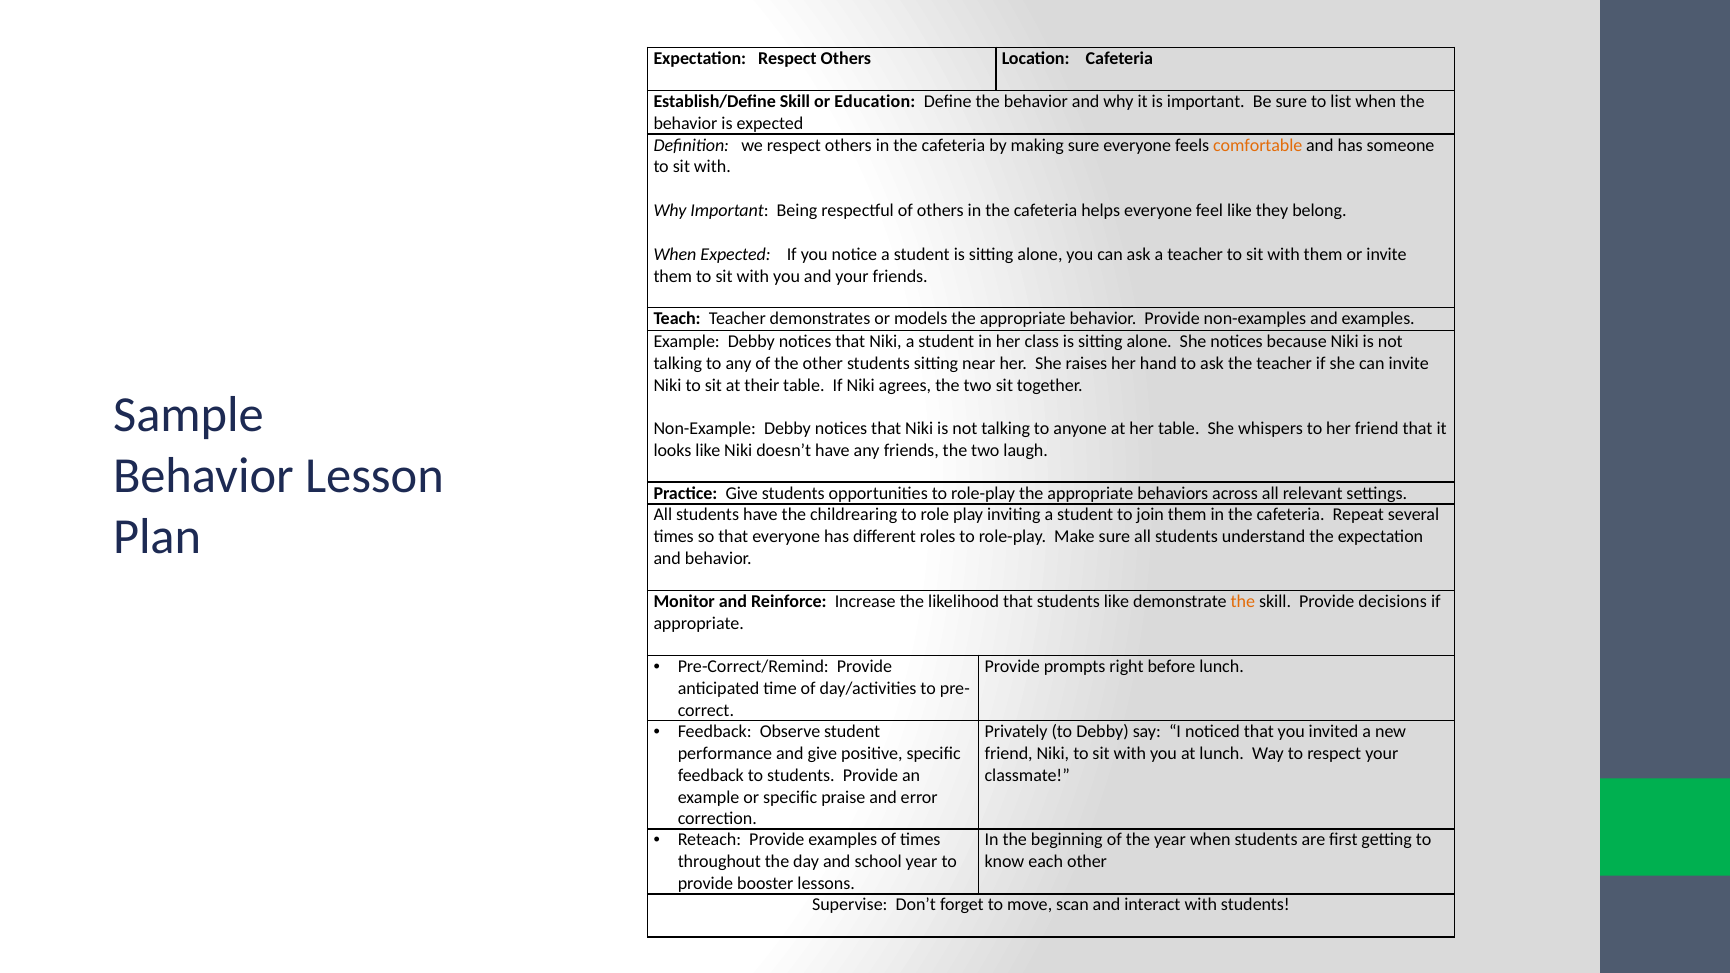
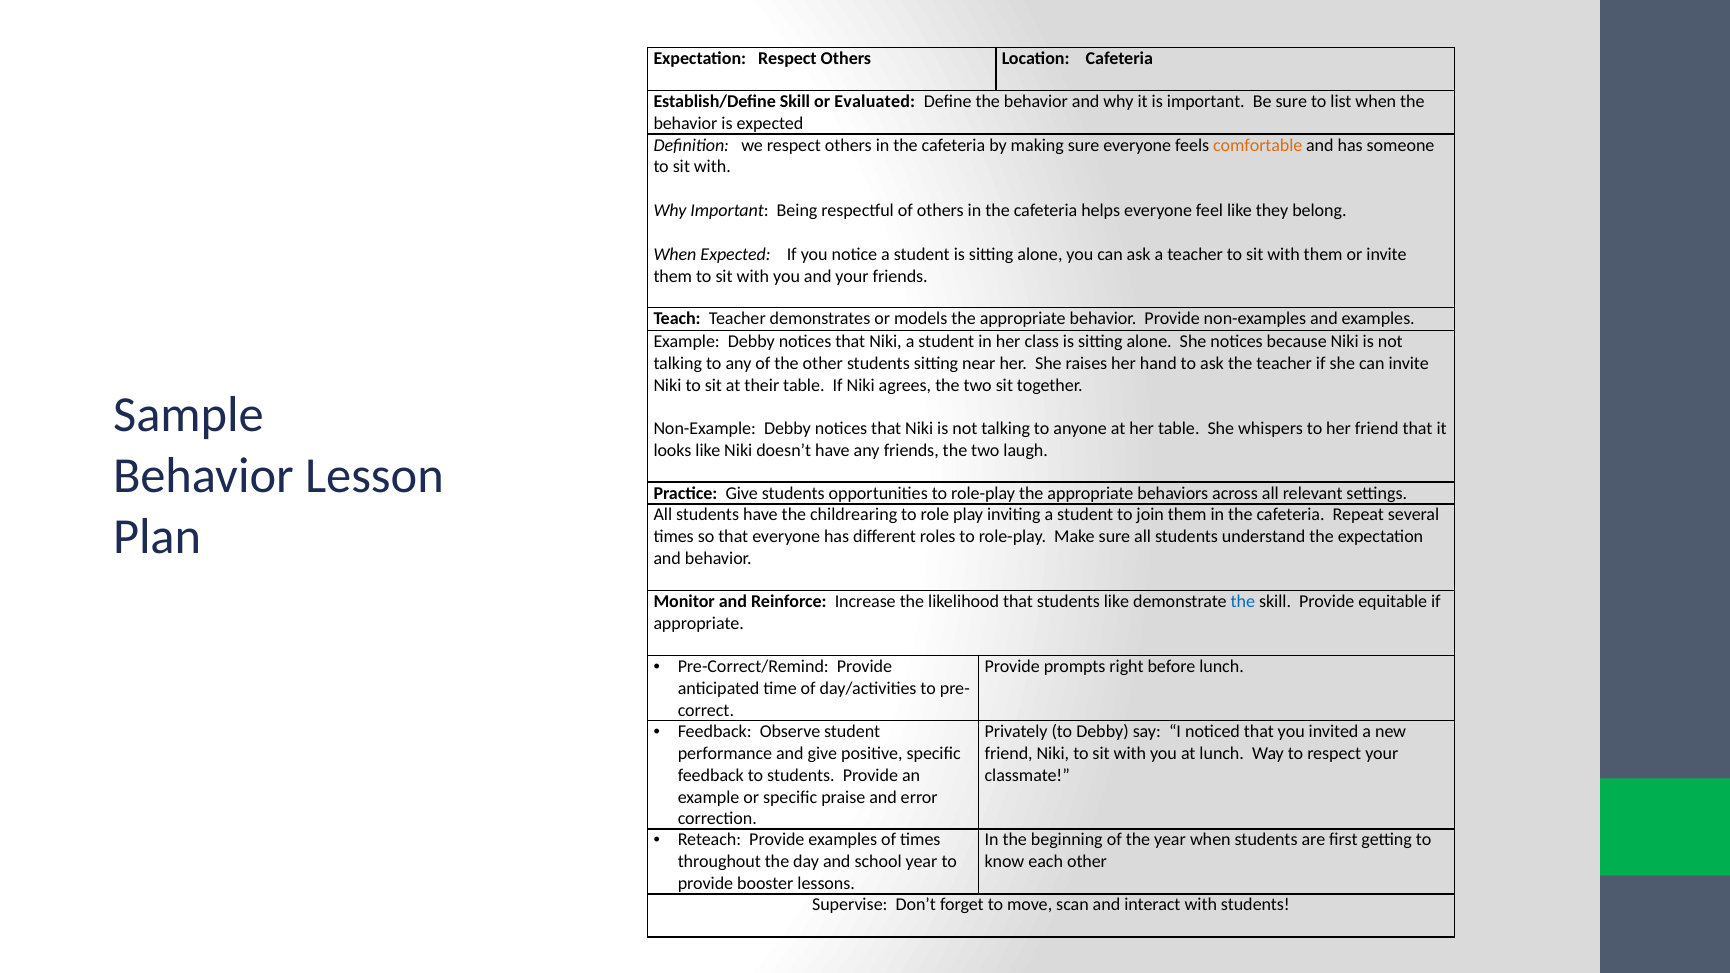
Education: Education -> Evaluated
the at (1243, 602) colour: orange -> blue
decisions: decisions -> equitable
